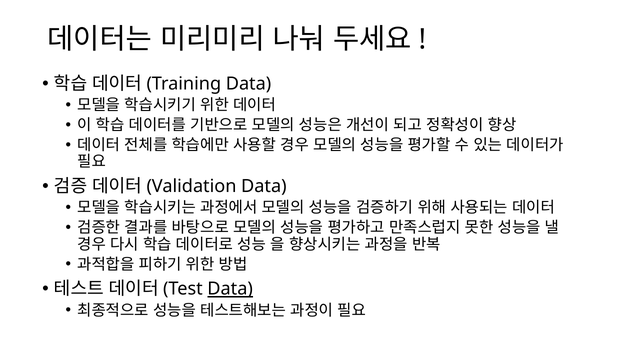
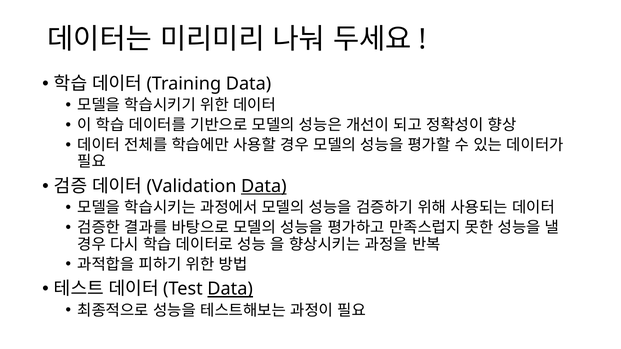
Data at (264, 187) underline: none -> present
